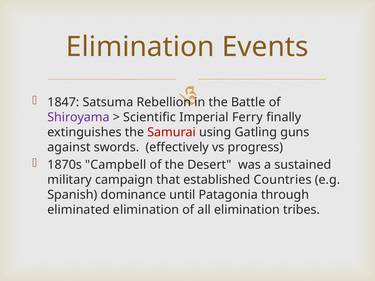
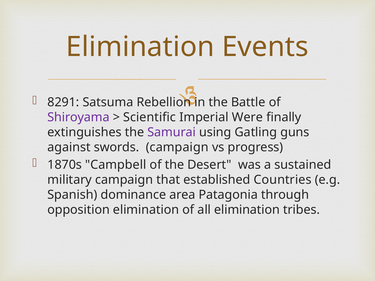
1847: 1847 -> 8291
Ferry: Ferry -> Were
Samurai colour: red -> purple
swords effectively: effectively -> campaign
until: until -> area
eliminated: eliminated -> opposition
